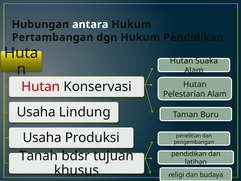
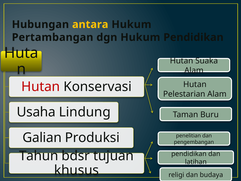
antara colour: white -> yellow
Usaha at (42, 137): Usaha -> Galian
Tanah: Tanah -> Tahun
